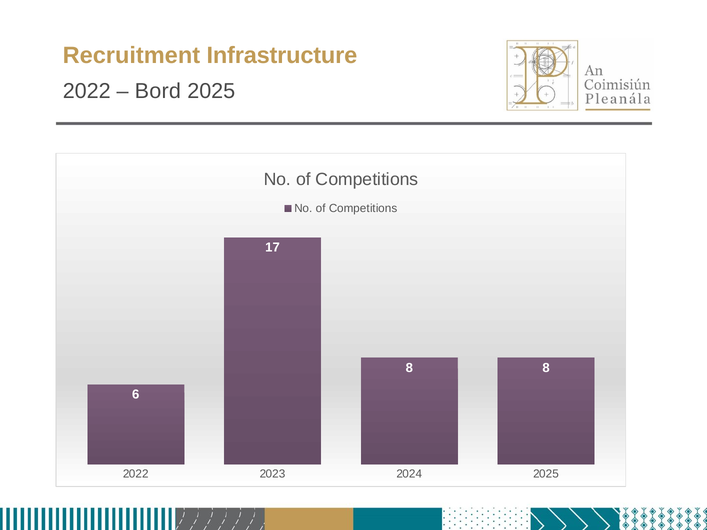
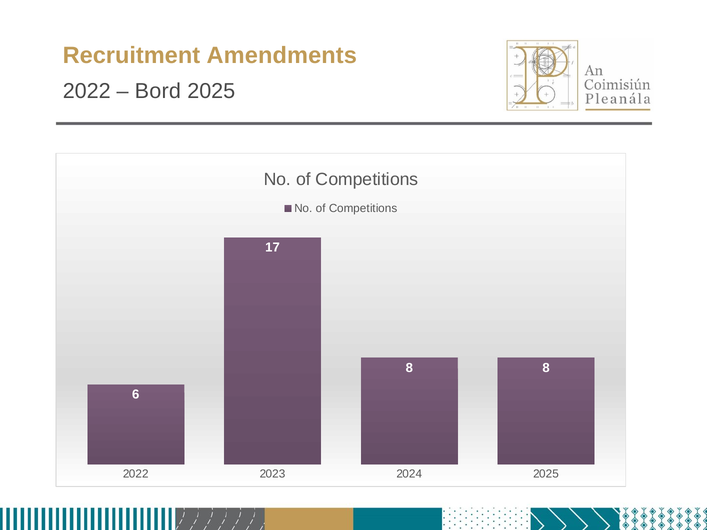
Infrastructure: Infrastructure -> Amendments
